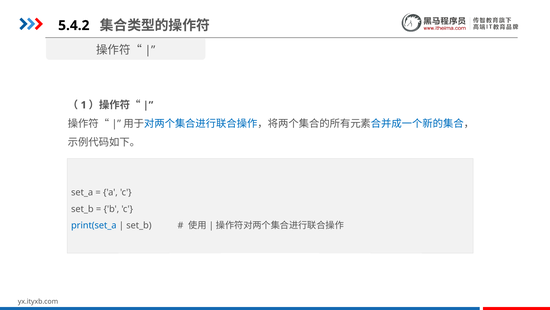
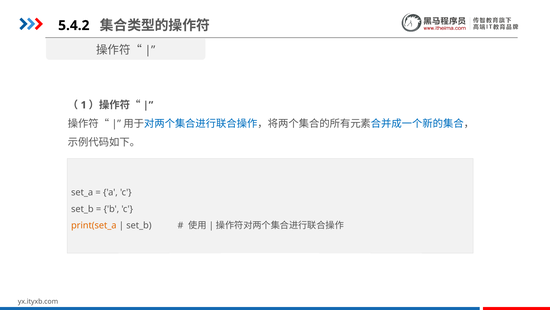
print(set_a colour: blue -> orange
